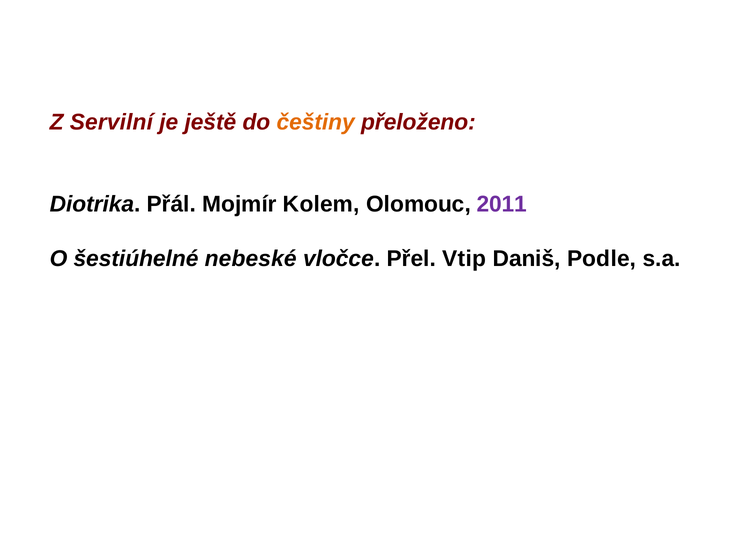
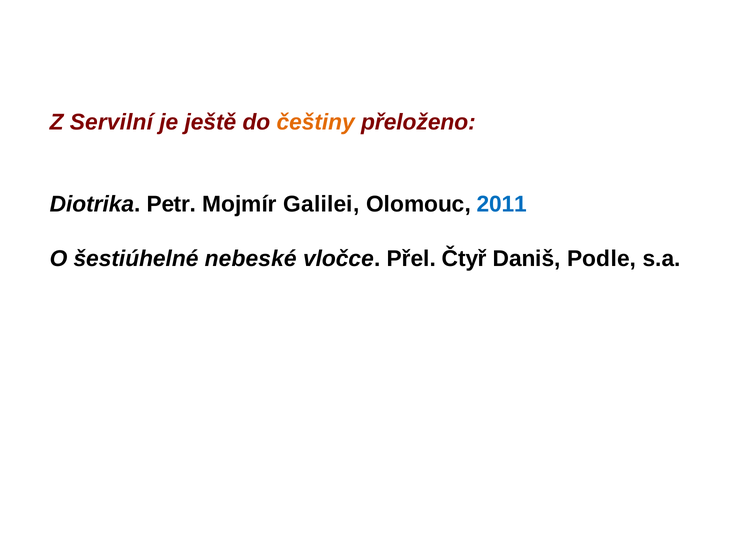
Přál: Přál -> Petr
Kolem: Kolem -> Galilei
2011 colour: purple -> blue
Vtip: Vtip -> Čtyř
